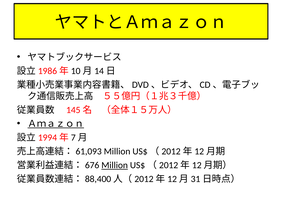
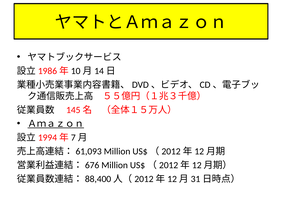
Million at (115, 165) underline: present -> none
